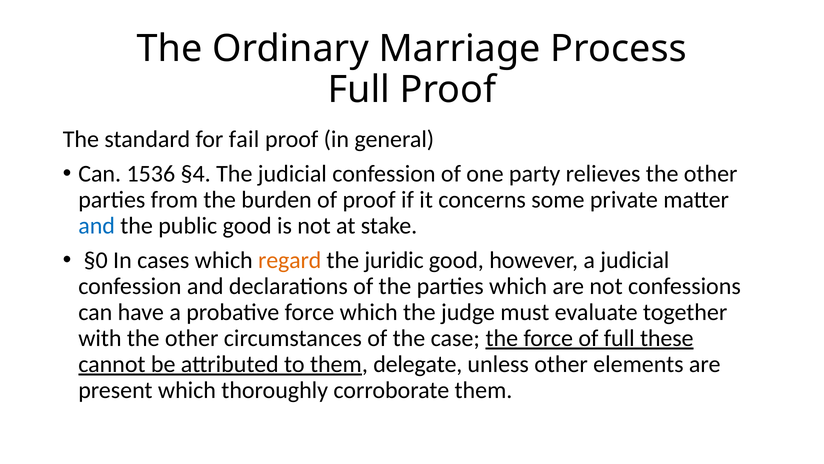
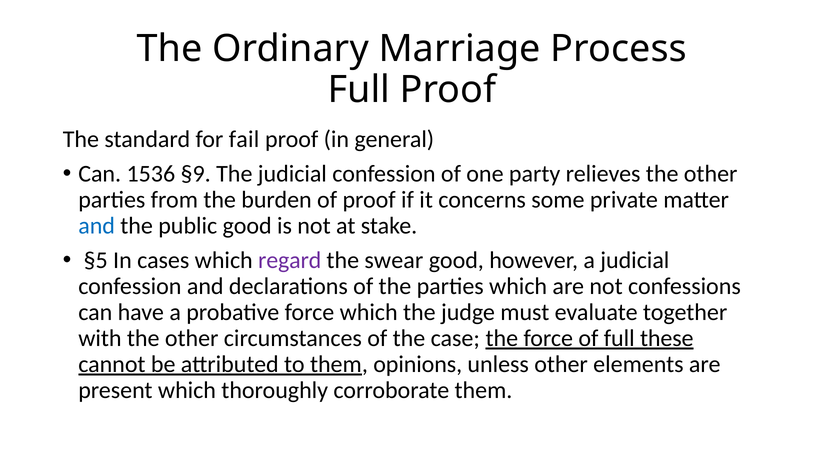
§4: §4 -> §9
§0: §0 -> §5
regard colour: orange -> purple
juridic: juridic -> swear
delegate: delegate -> opinions
